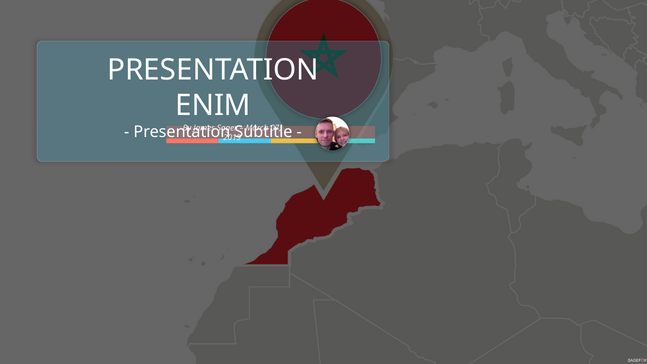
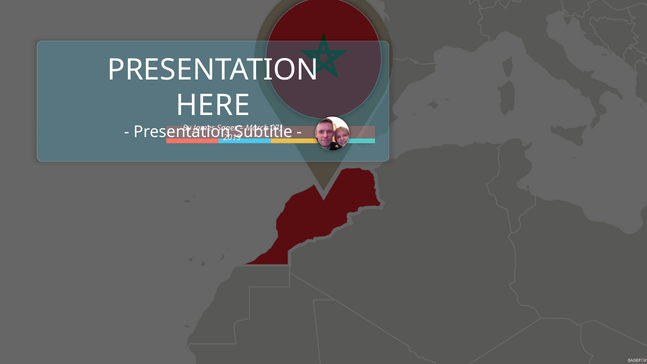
ENIM: ENIM -> HERE
